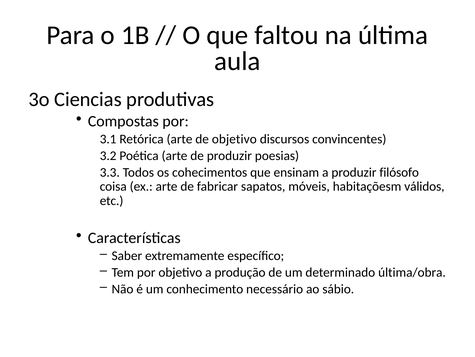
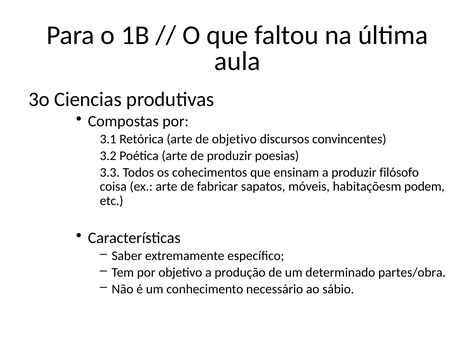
válidos: válidos -> podem
última/obra: última/obra -> partes/obra
